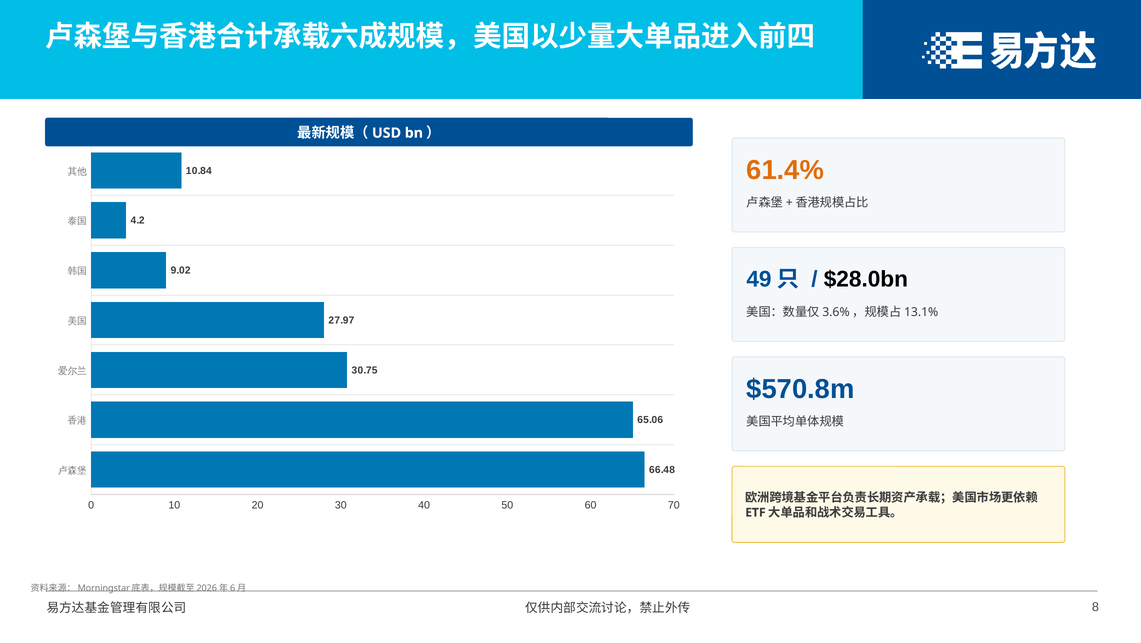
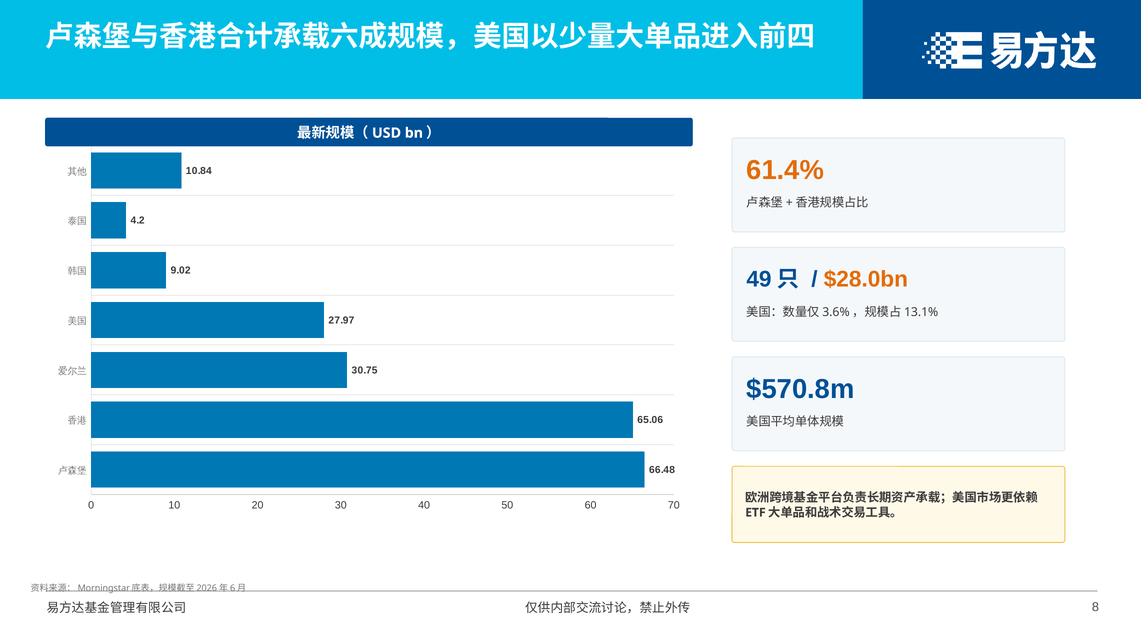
$28.0bn colour: black -> orange
